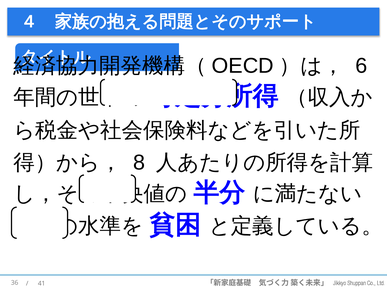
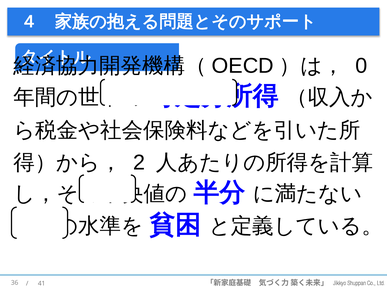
6: 6 -> 0
8: 8 -> 2
